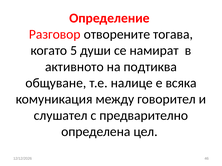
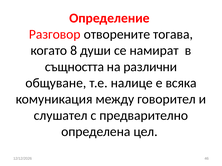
5: 5 -> 8
активното: активното -> същността
подтиква: подтиква -> различни
